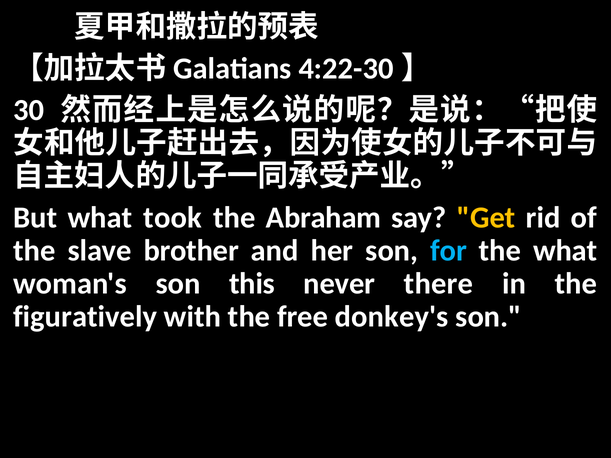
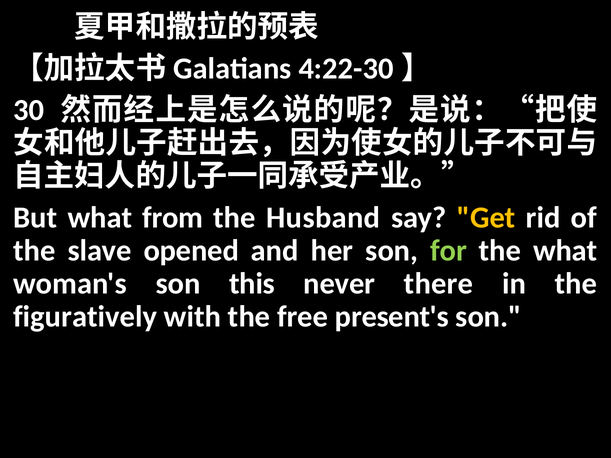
took: took -> from
Abraham: Abraham -> Husband
brother: brother -> opened
for colour: light blue -> light green
donkey's: donkey's -> present's
